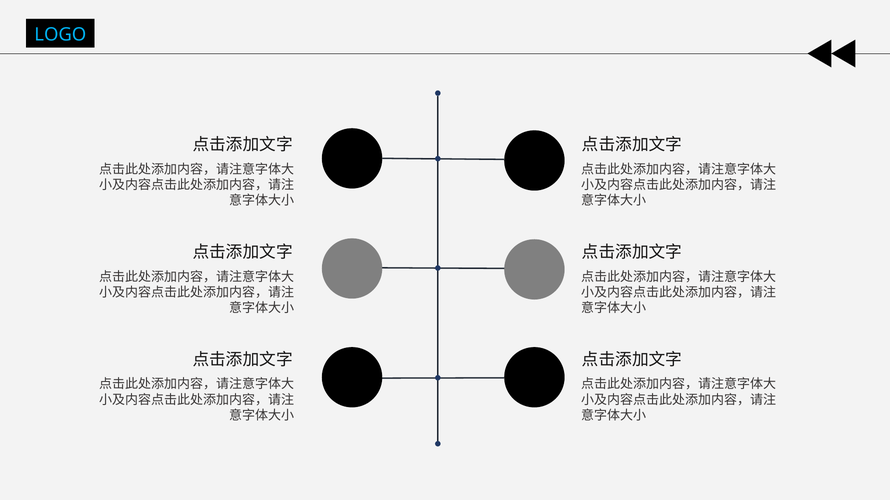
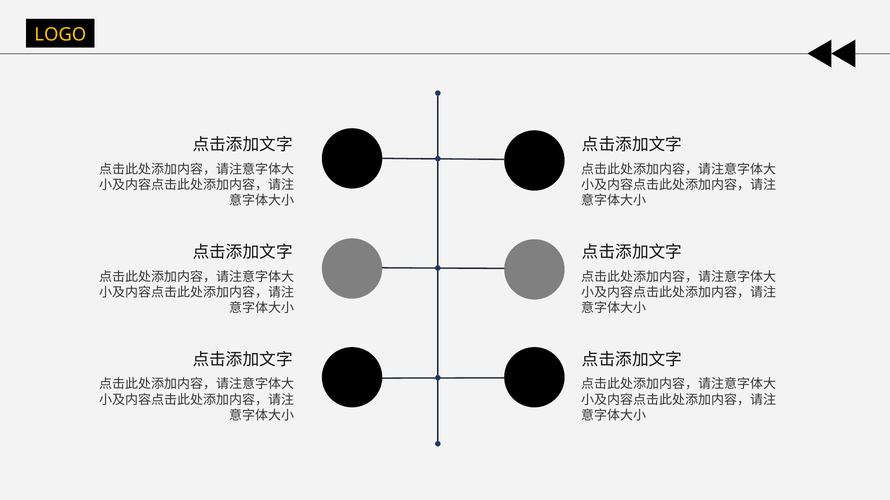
LOGO colour: light blue -> yellow
